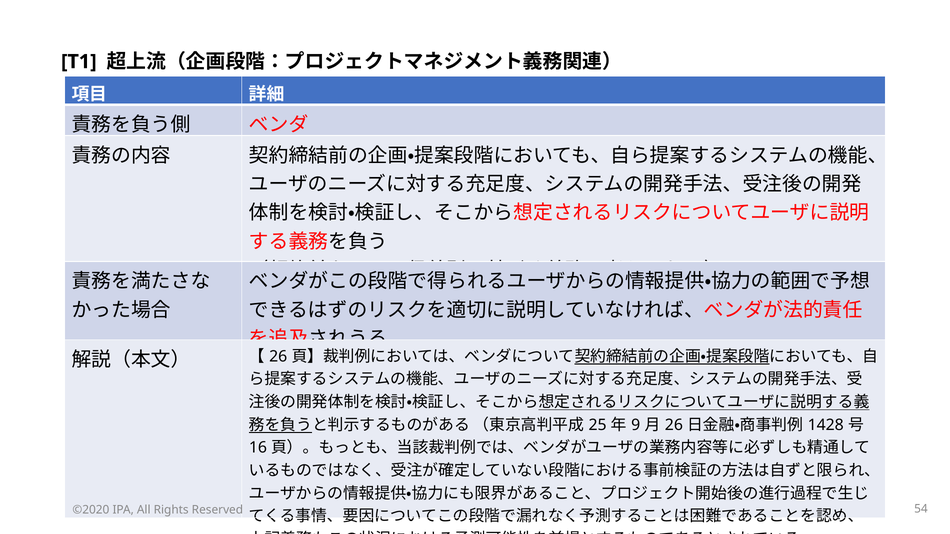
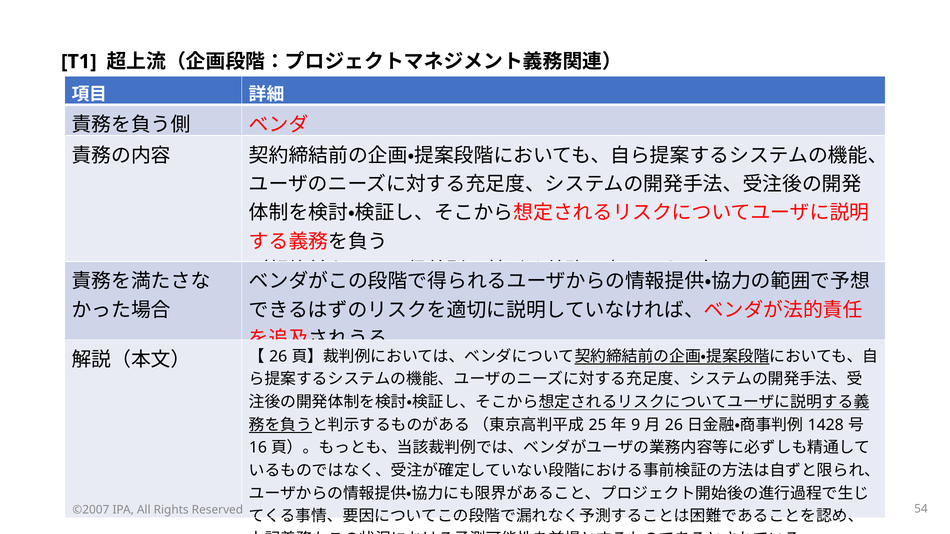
©2020: ©2020 -> ©2007
